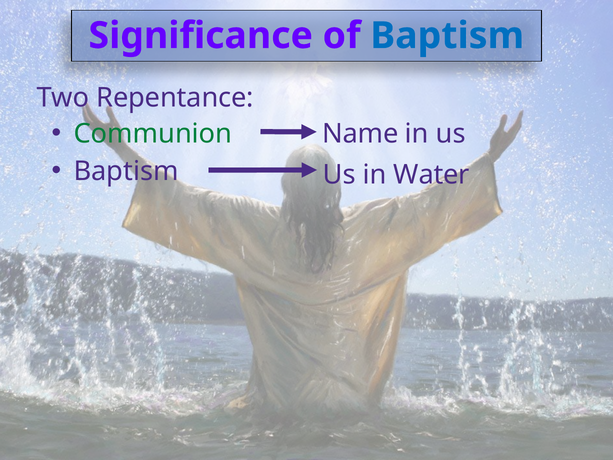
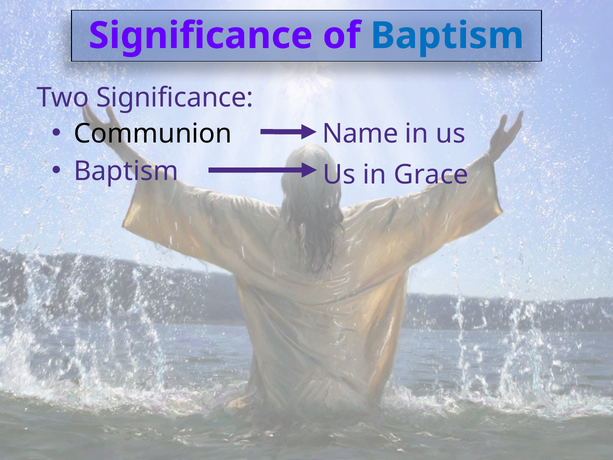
Two Repentance: Repentance -> Significance
Communion colour: green -> black
Water: Water -> Grace
